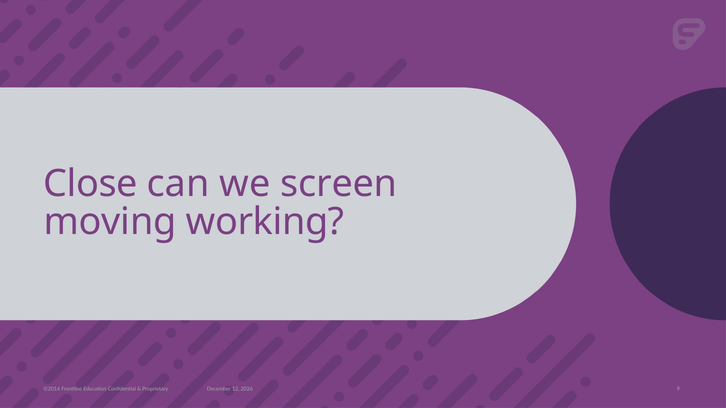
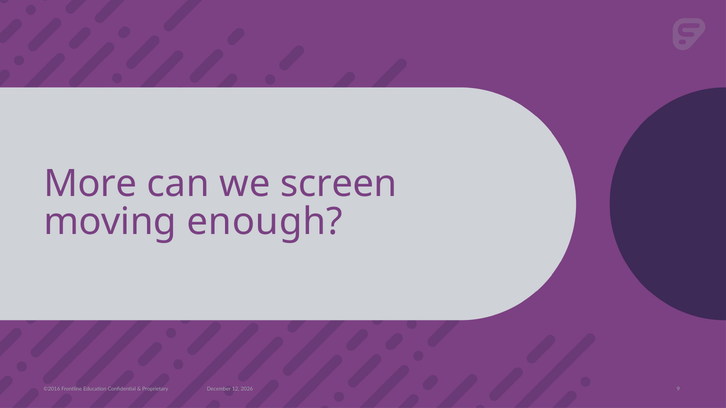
Close: Close -> More
working: working -> enough
